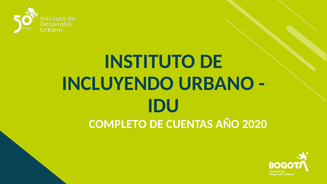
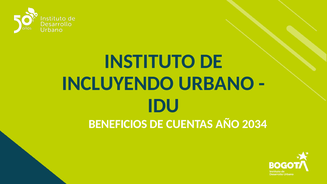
COMPLETO: COMPLETO -> BENEFICIOS
2020: 2020 -> 2034
